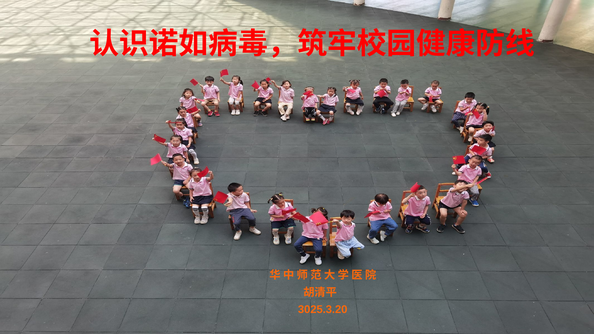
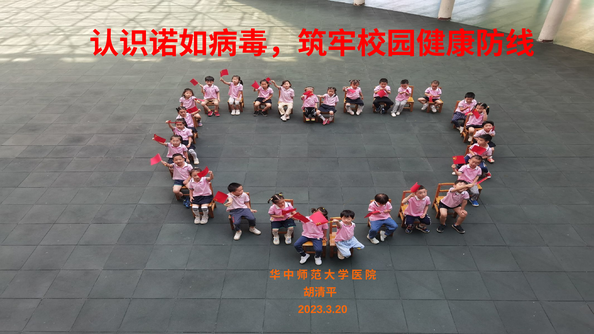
3025.3.20: 3025.3.20 -> 2023.3.20
